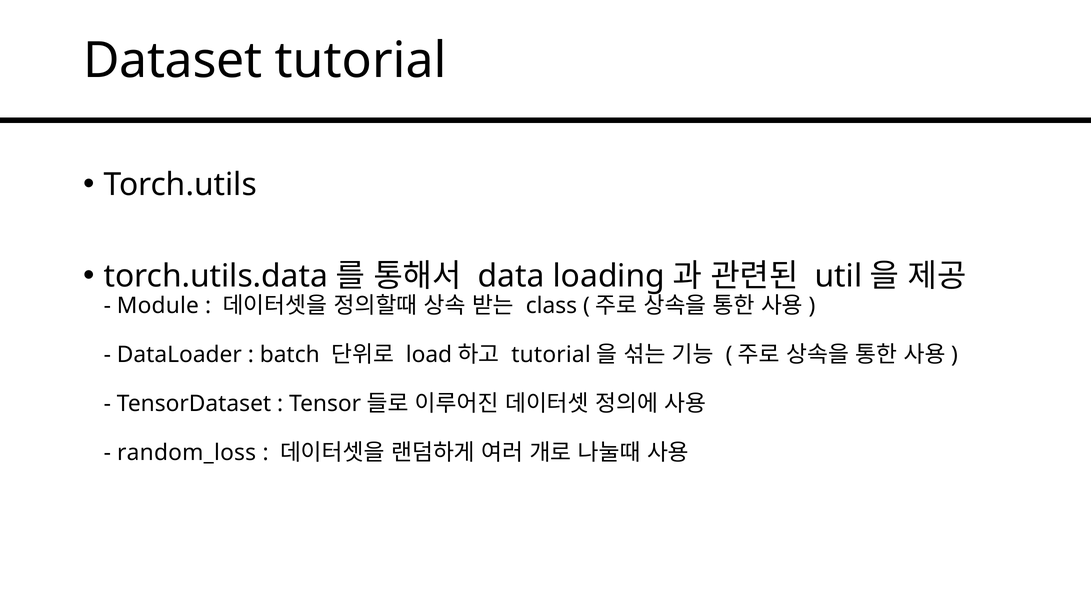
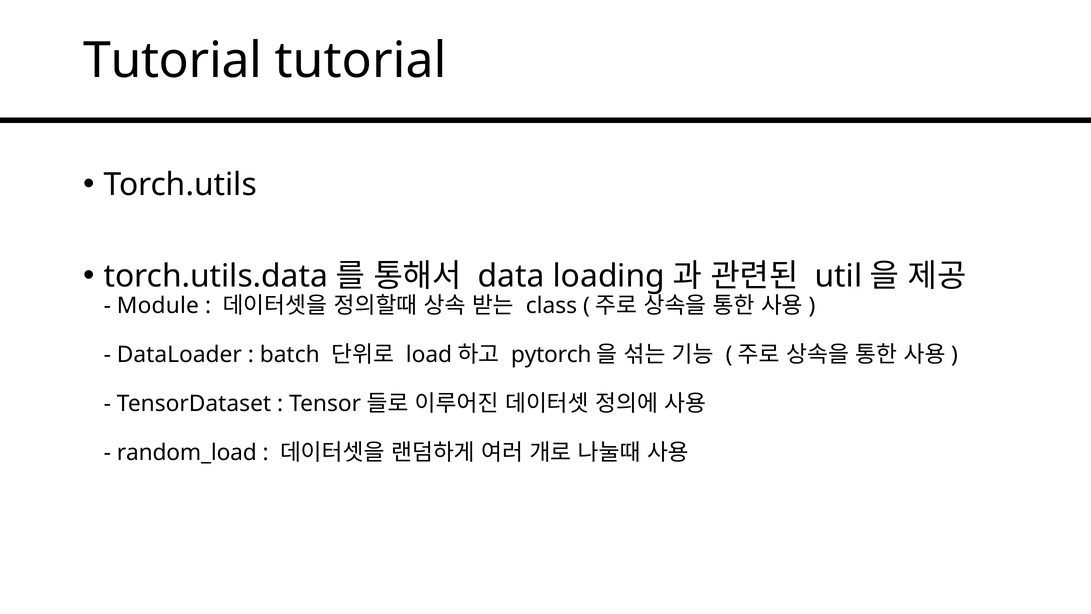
Dataset at (173, 61): Dataset -> Tutorial
tutorial at (551, 355): tutorial -> pytorch
random_loss: random_loss -> random_load
